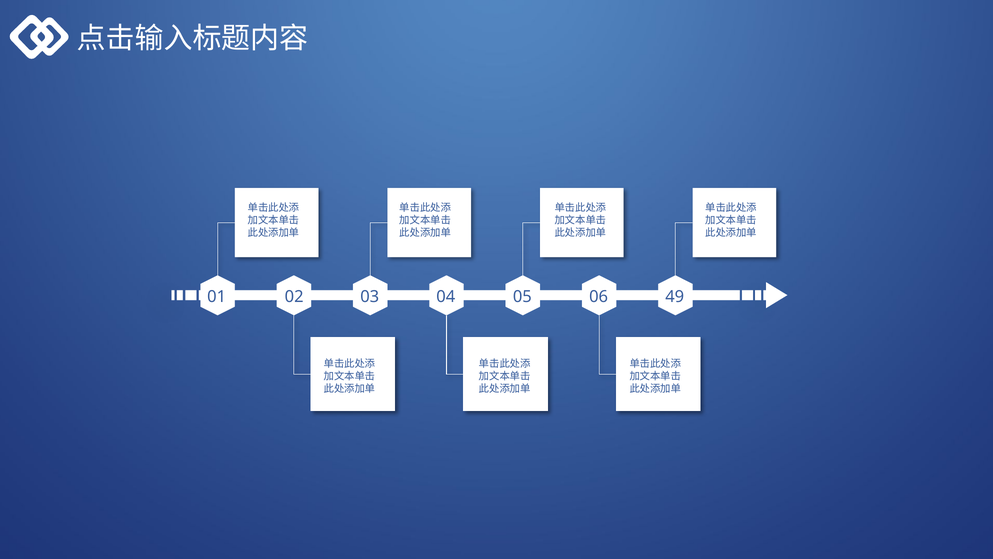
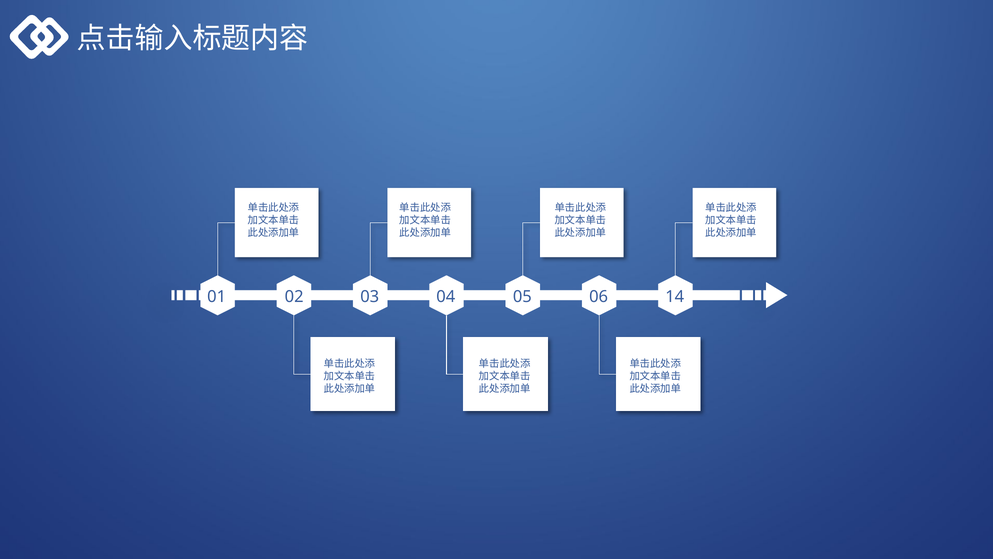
49: 49 -> 14
